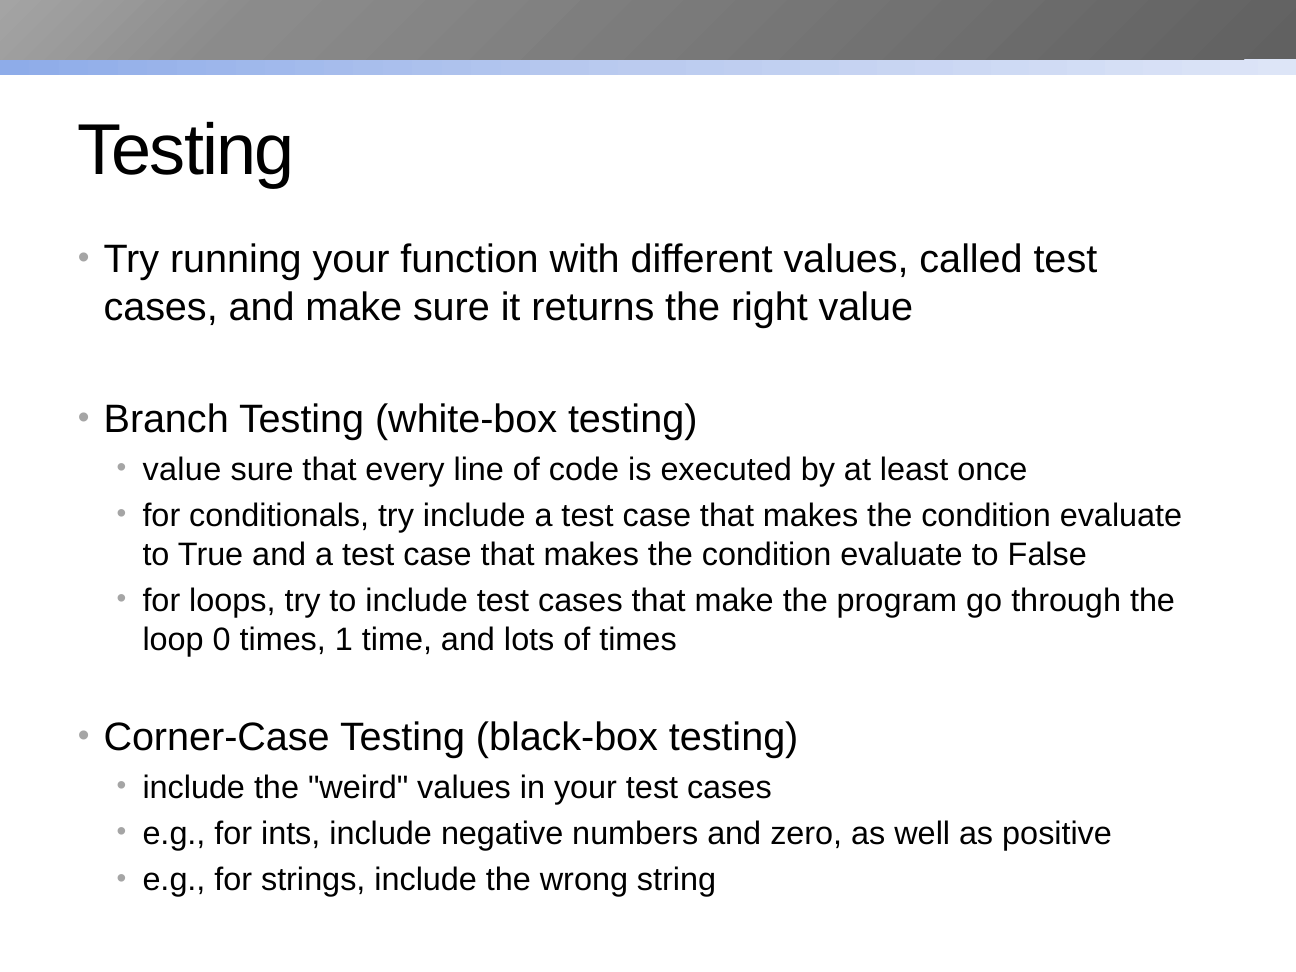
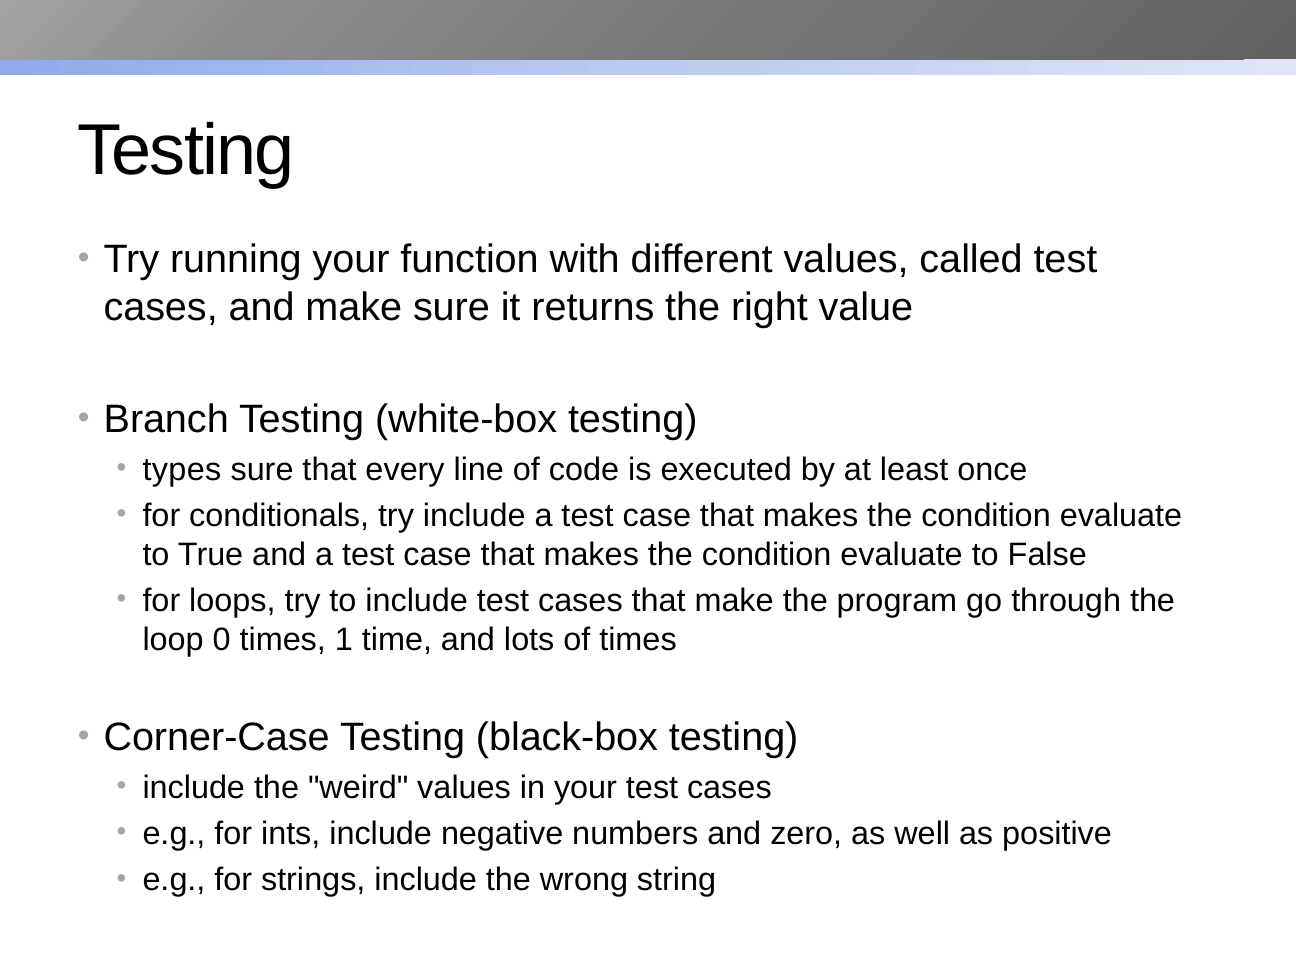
value at (182, 469): value -> types
